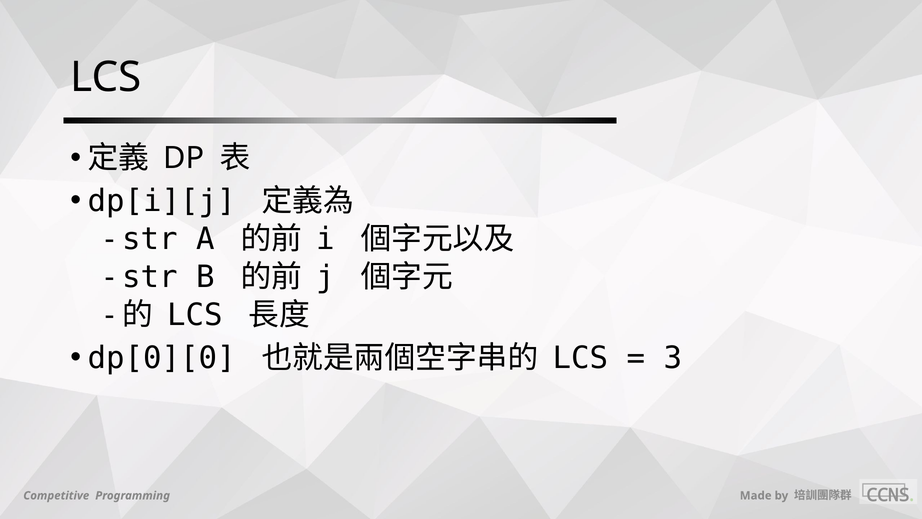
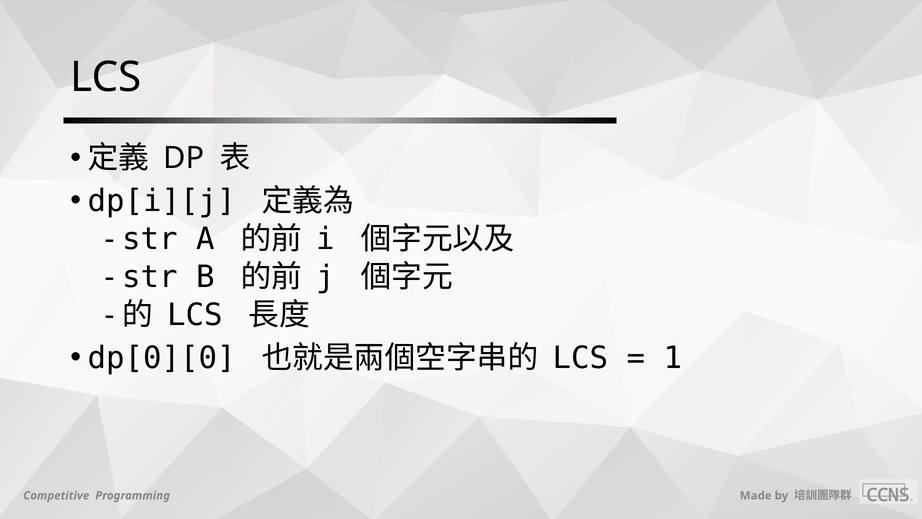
3: 3 -> 1
